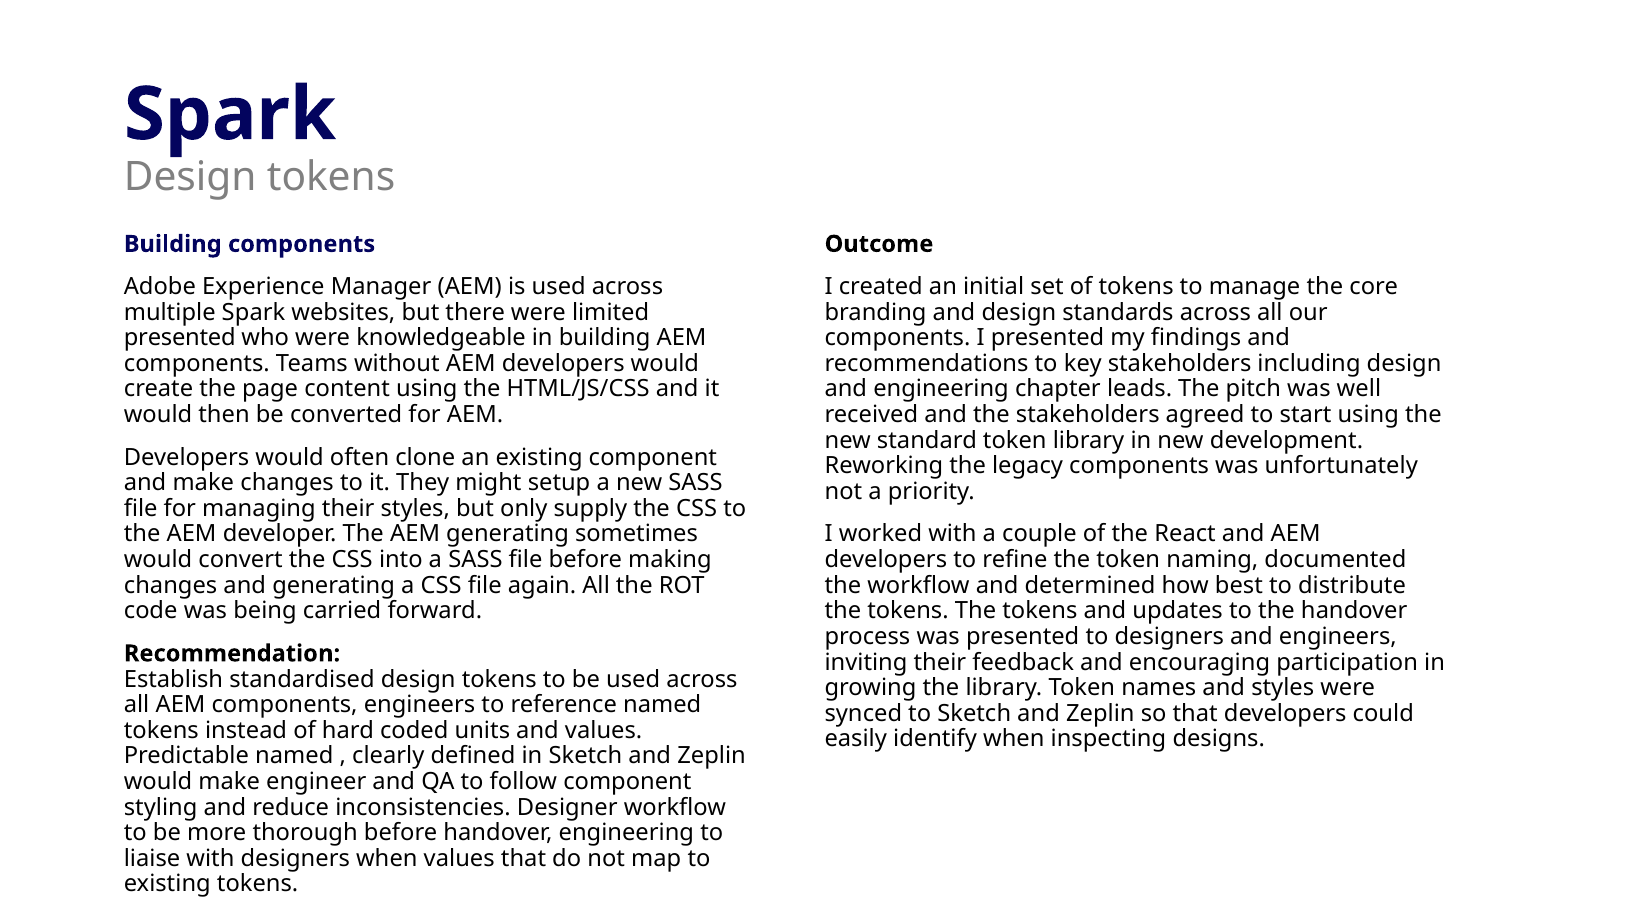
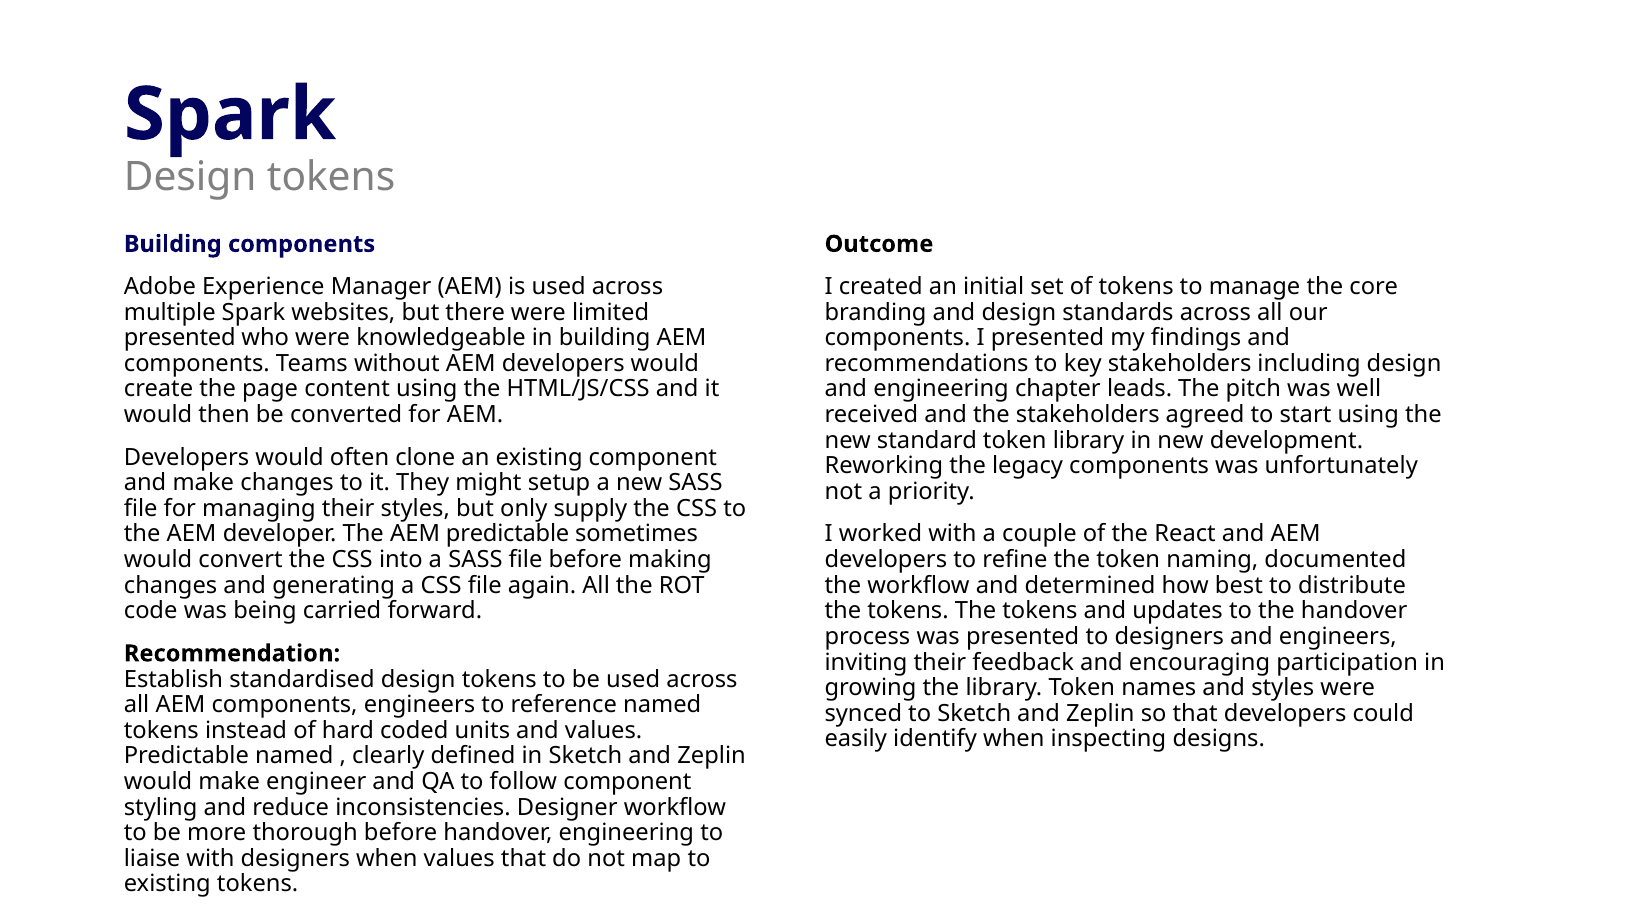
AEM generating: generating -> predictable
